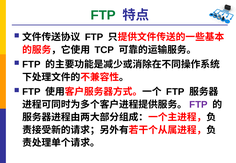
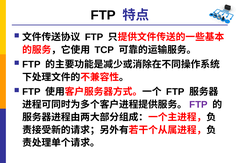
FTP at (103, 15) colour: green -> black
